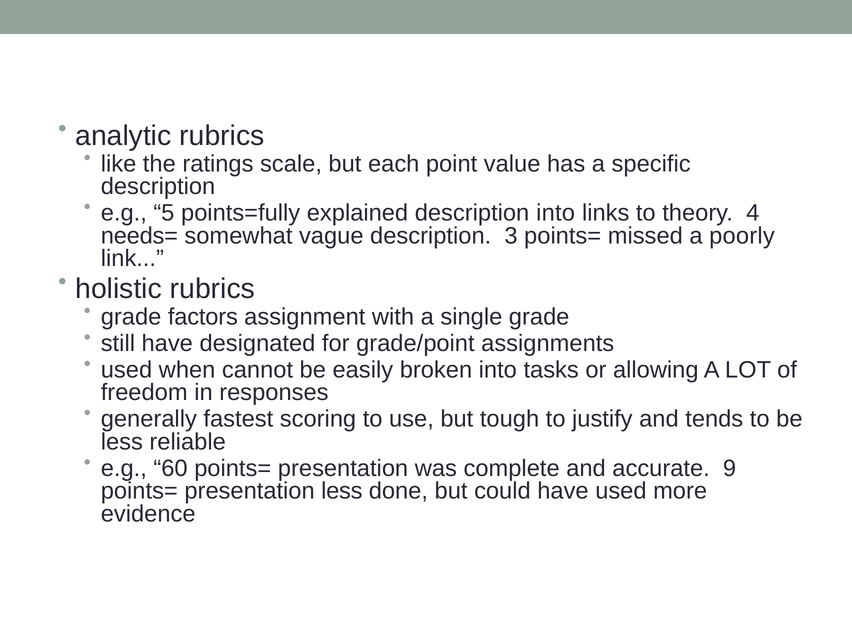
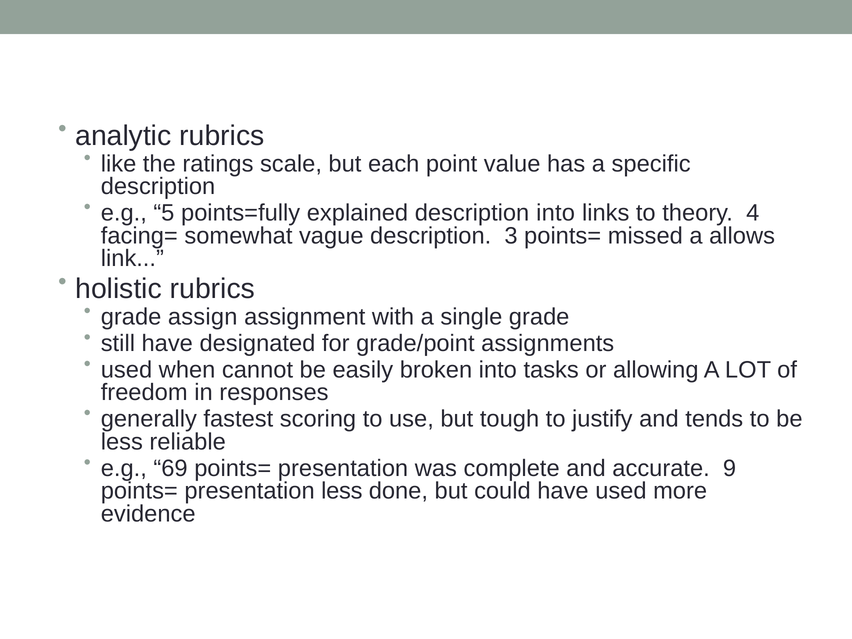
needs=: needs= -> facing=
poorly: poorly -> allows
factors: factors -> assign
60: 60 -> 69
